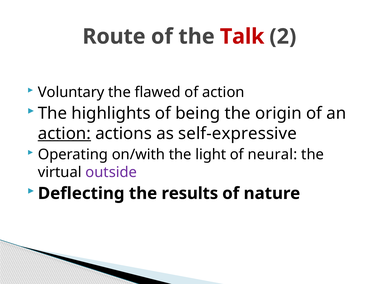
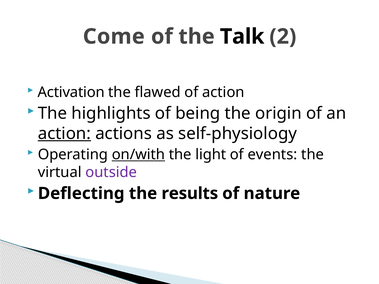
Route: Route -> Come
Talk colour: red -> black
Voluntary: Voluntary -> Activation
self-expressive: self-expressive -> self-physiology
on/with underline: none -> present
neural: neural -> events
